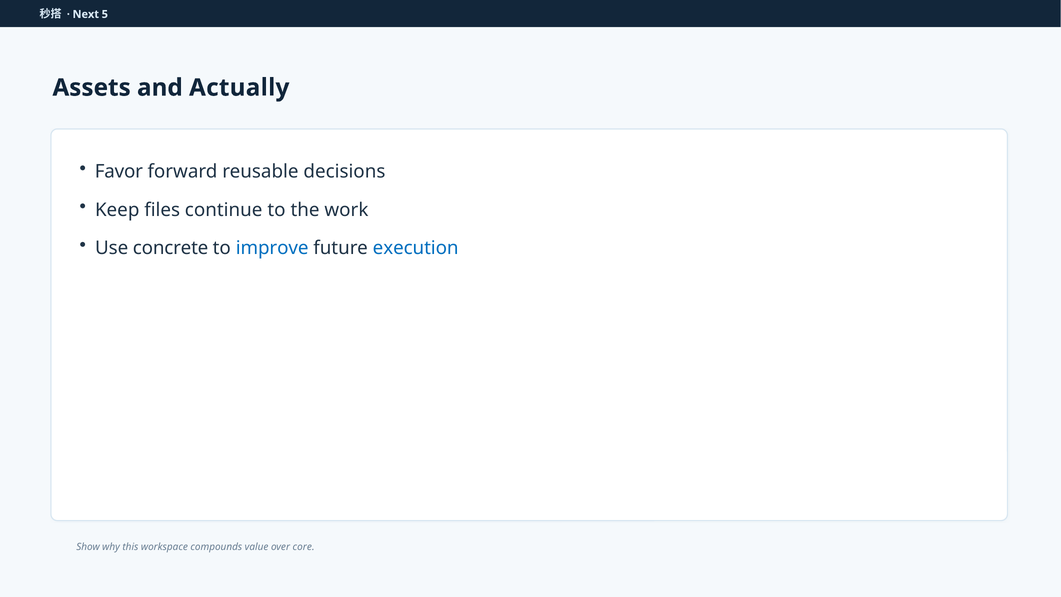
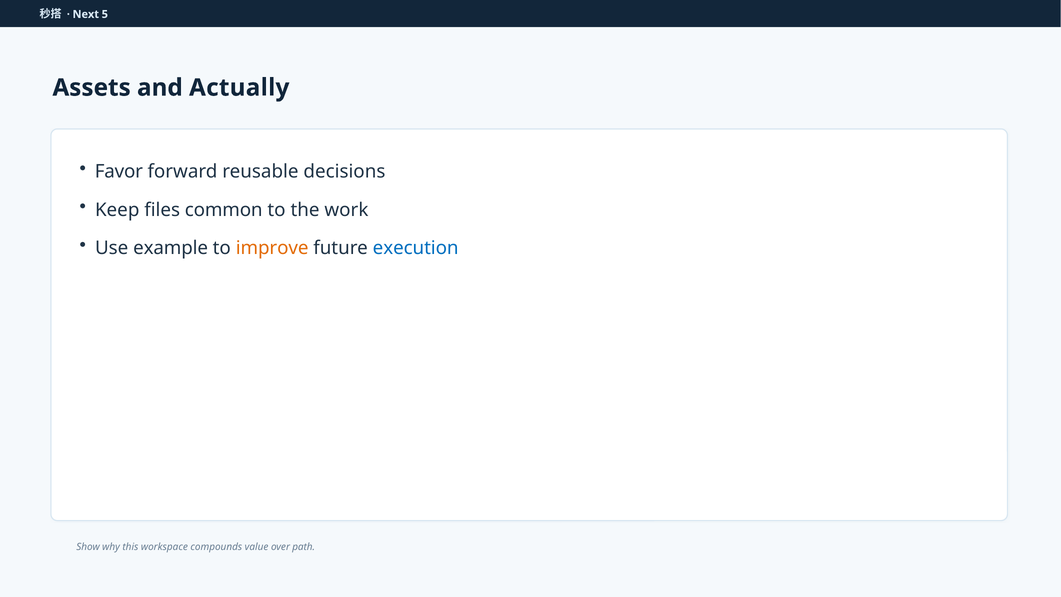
continue: continue -> common
concrete: concrete -> example
improve colour: blue -> orange
core: core -> path
